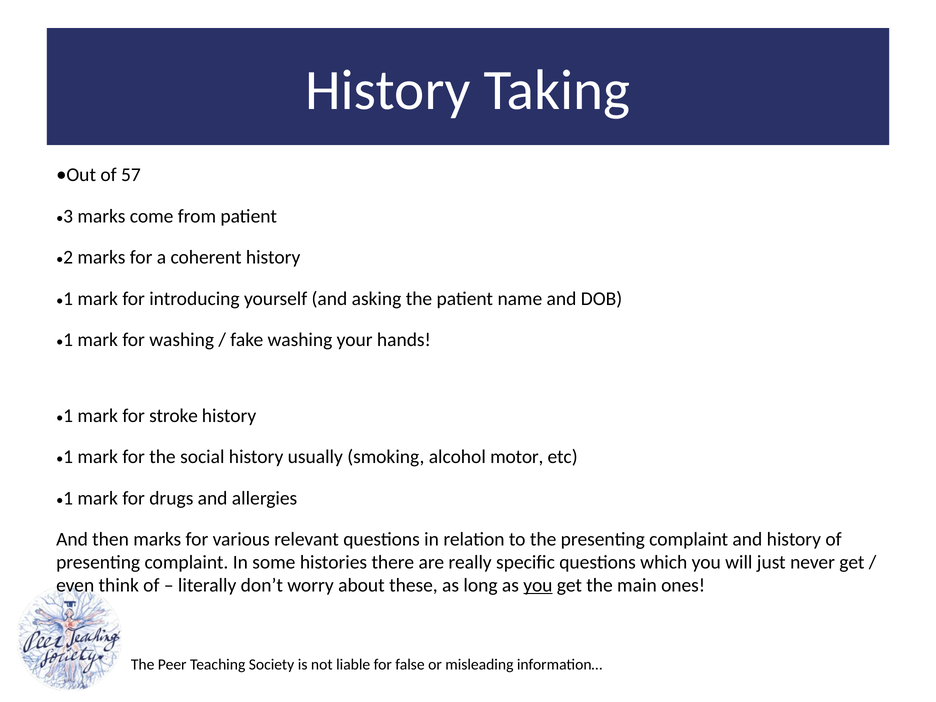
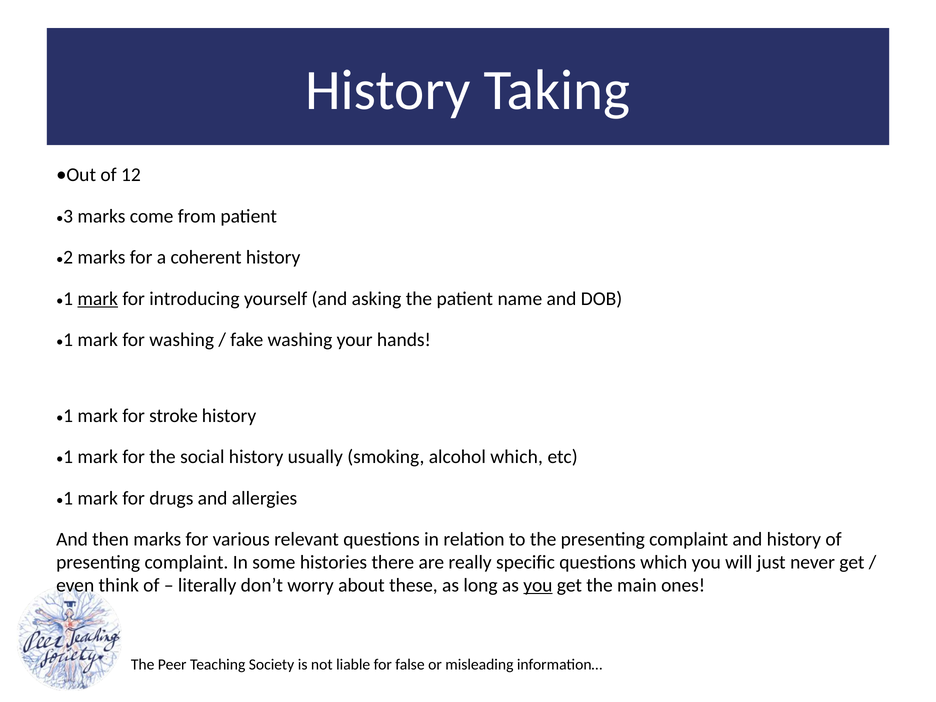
57: 57 -> 12
mark at (98, 299) underline: none -> present
alcohol motor: motor -> which
